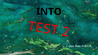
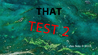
INTO: INTO -> THAT
